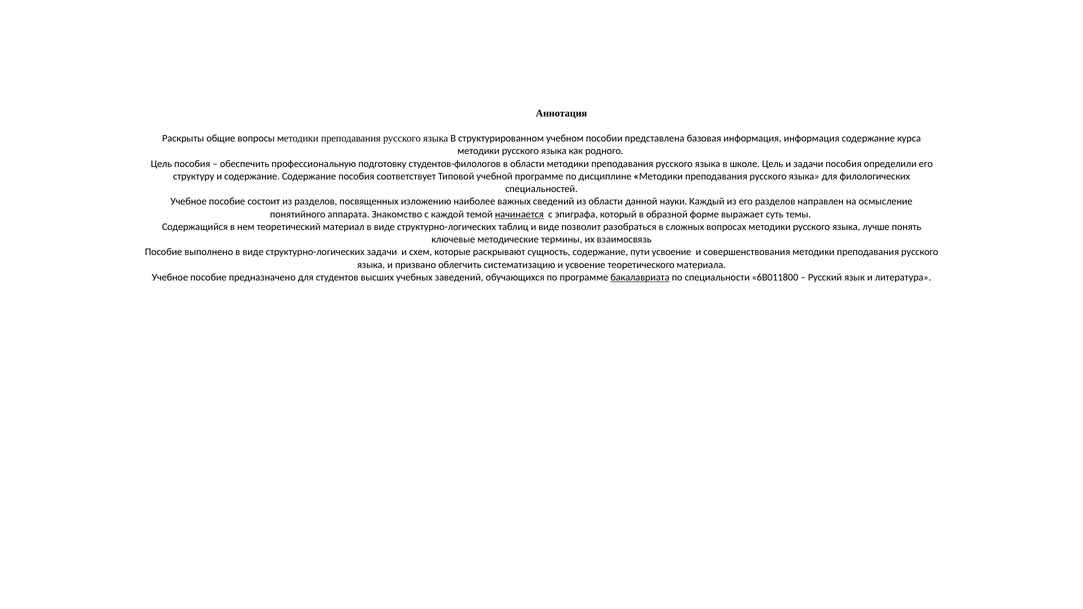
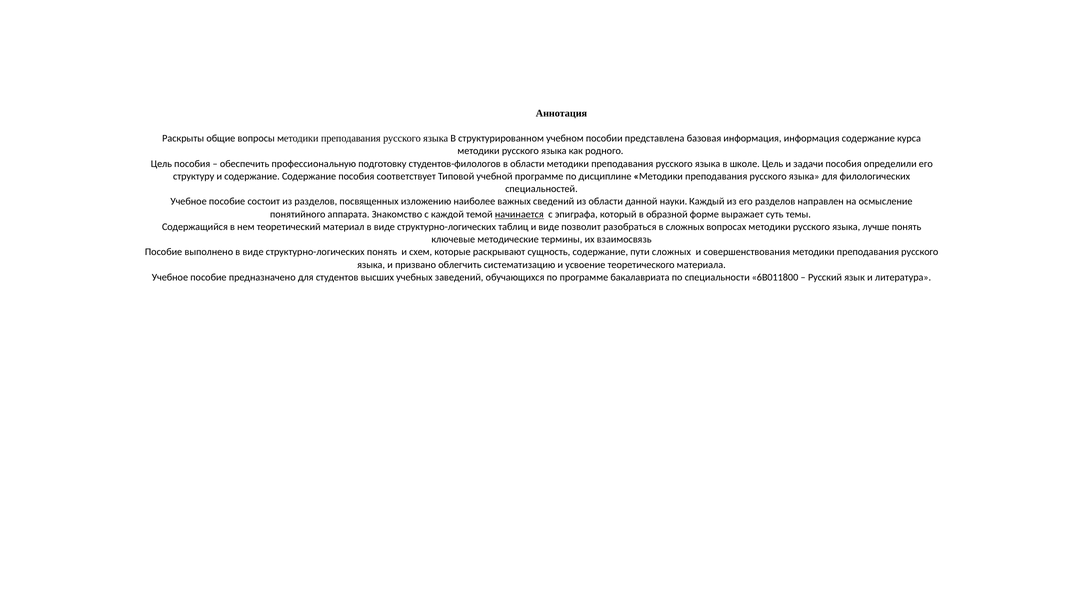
структурно-логических задачи: задачи -> понять
пути усвоение: усвоение -> сложных
бакалавриата underline: present -> none
